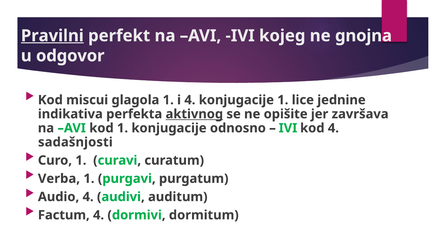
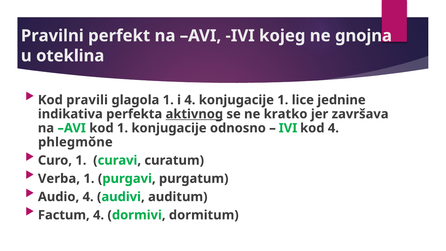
Pravilni underline: present -> none
odgovor: odgovor -> oteklina
miscui: miscui -> pravili
opišite: opišite -> kratko
sadašnjosti: sadašnjosti -> phlegmŏne
